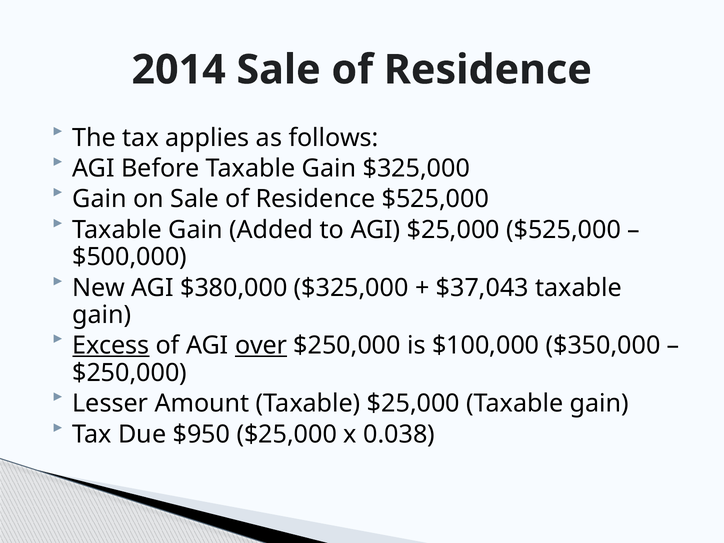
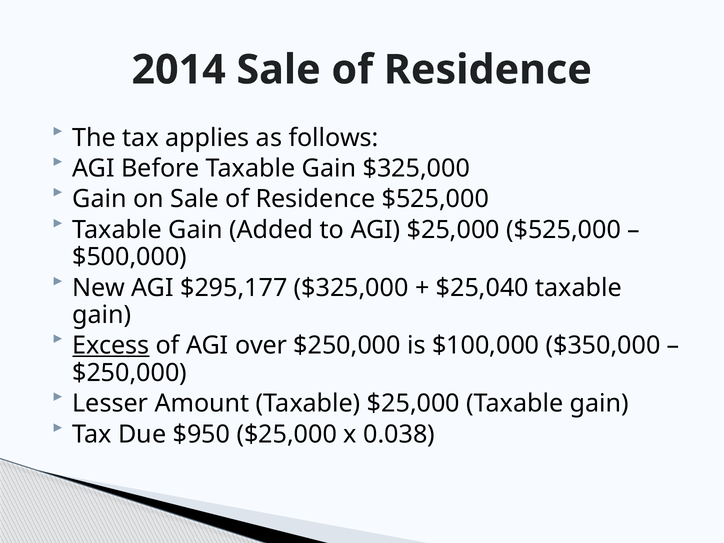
$380,000: $380,000 -> $295,177
$37,043: $37,043 -> $25,040
over underline: present -> none
